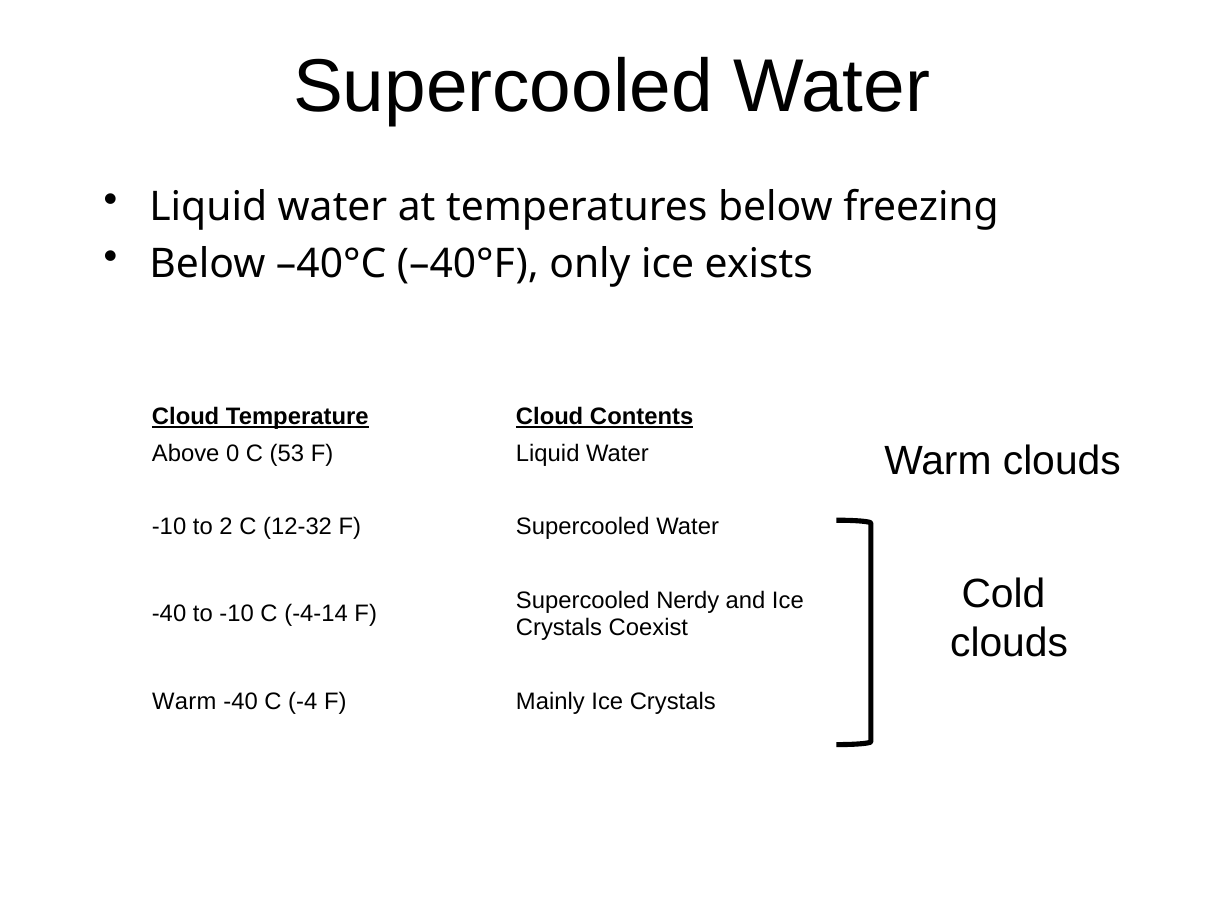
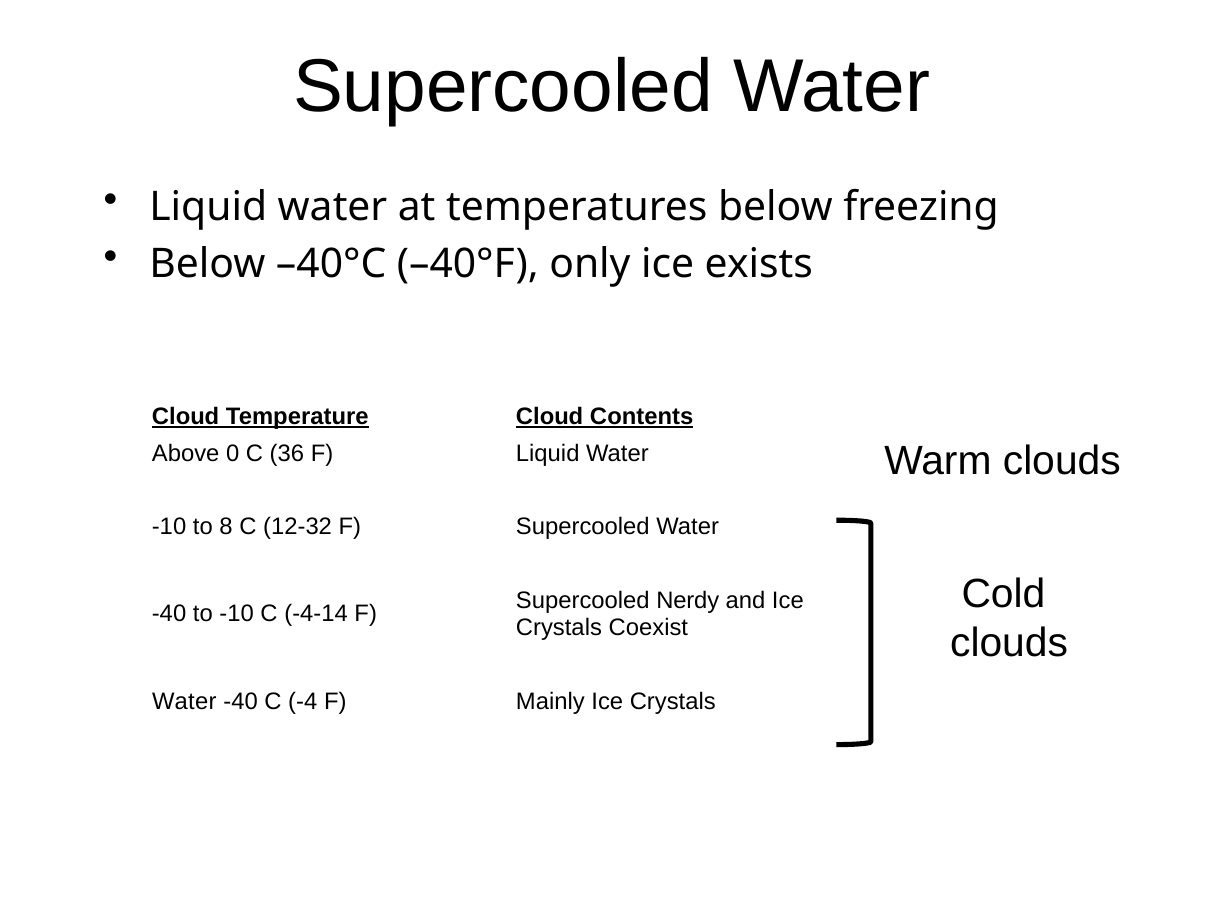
53: 53 -> 36
2: 2 -> 8
Warm at (184, 701): Warm -> Water
